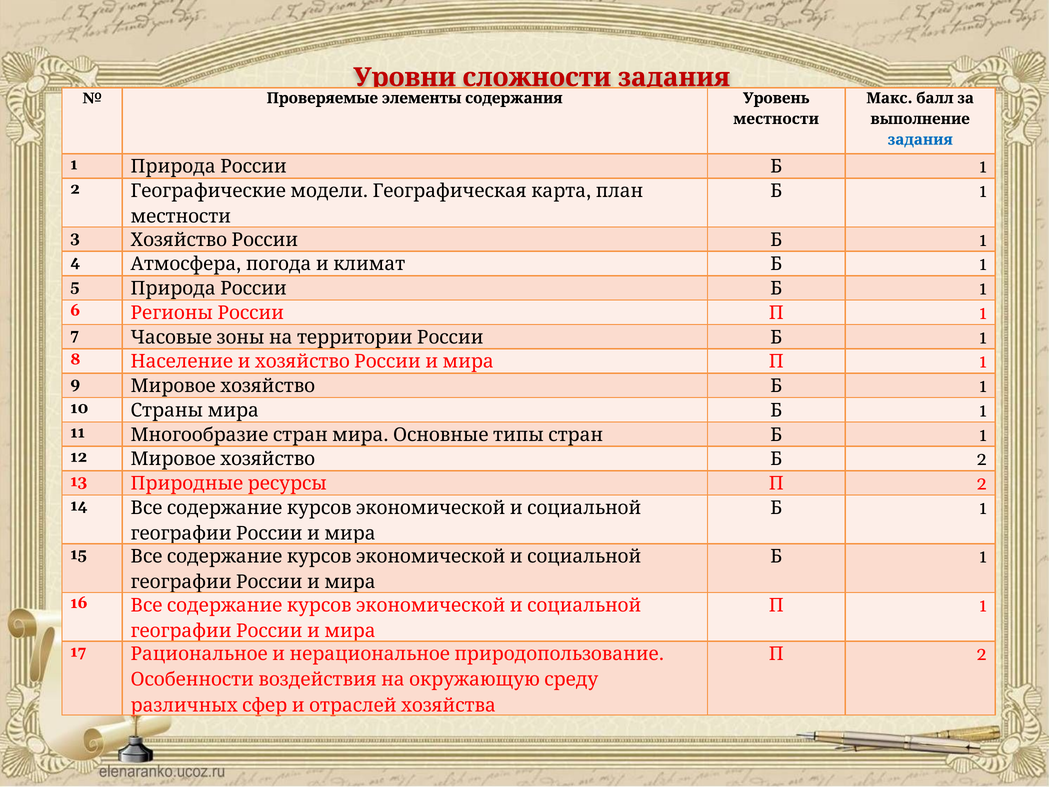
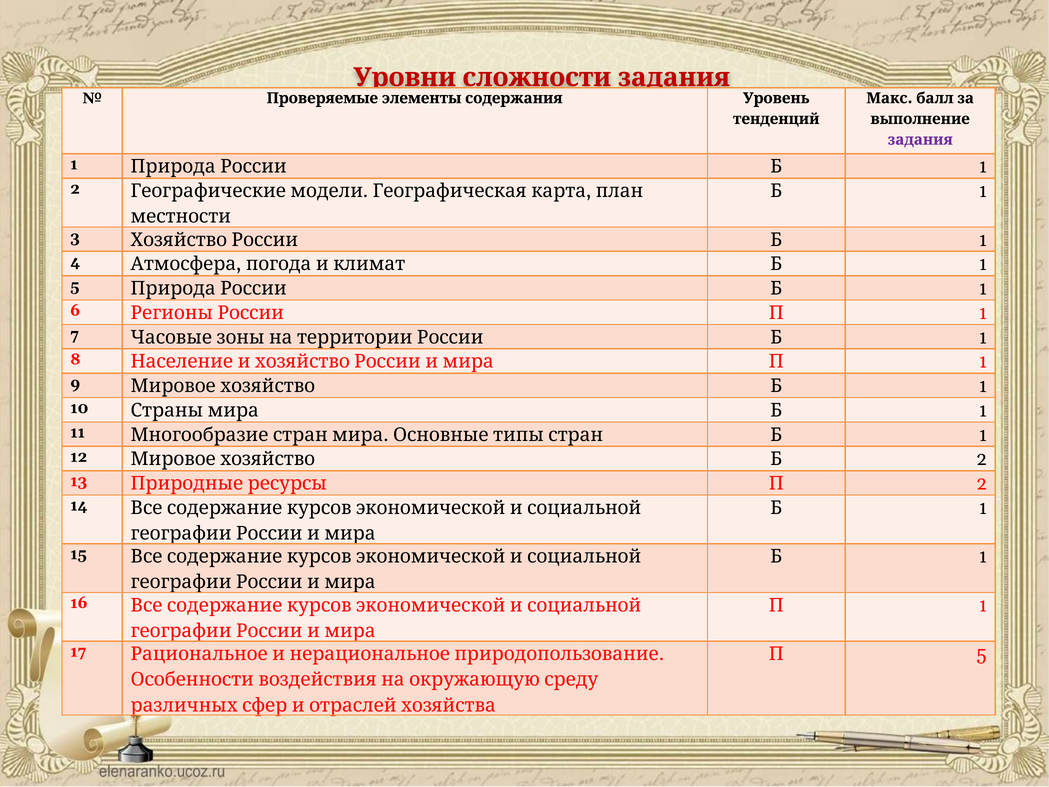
местности at (776, 119): местности -> тенденций
задания at (920, 140) colour: blue -> purple
2 at (982, 654): 2 -> 5
